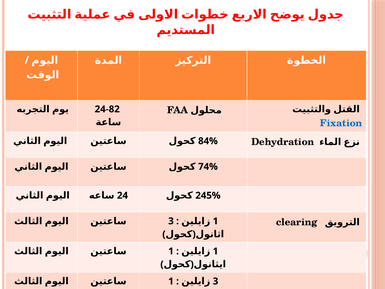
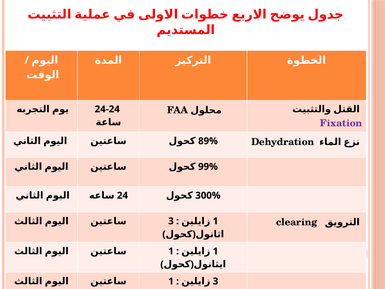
24-82: 24-82 -> 24-24
Fixation colour: blue -> purple
84%: 84% -> 89%
74%: 74% -> 99%
245%: 245% -> 300%
